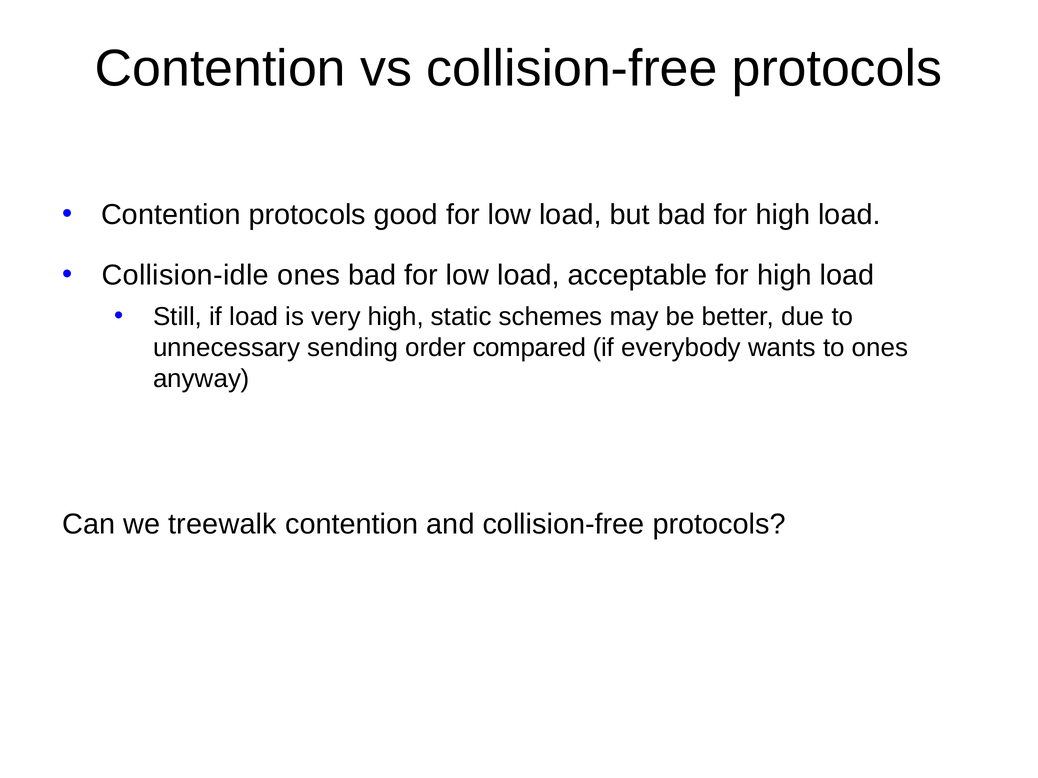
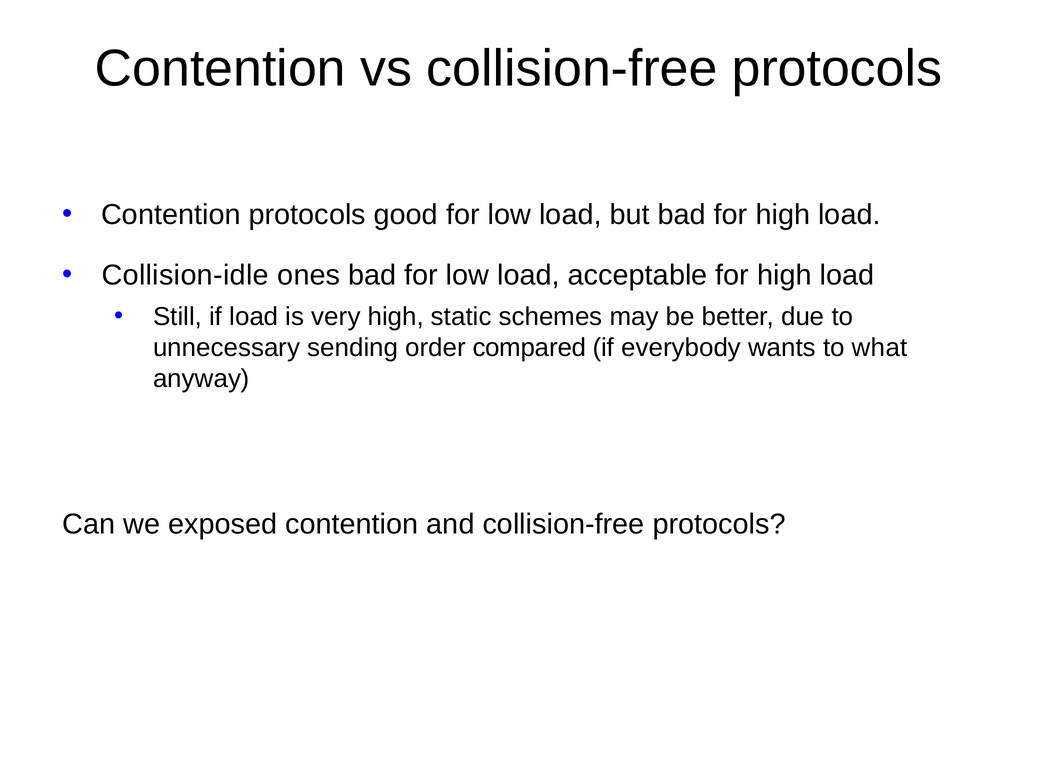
to ones: ones -> what
treewalk: treewalk -> exposed
